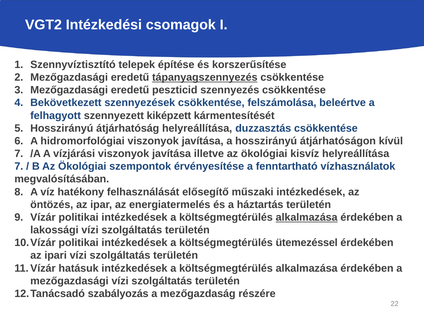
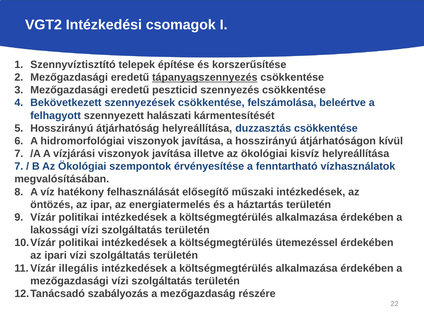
kiképzett: kiképzett -> halászati
alkalmazása at (307, 217) underline: present -> none
hatásuk: hatásuk -> illegális
